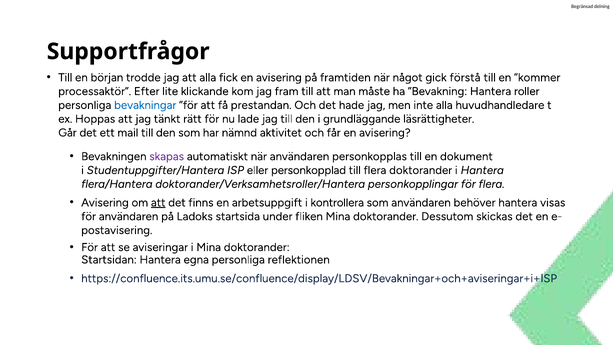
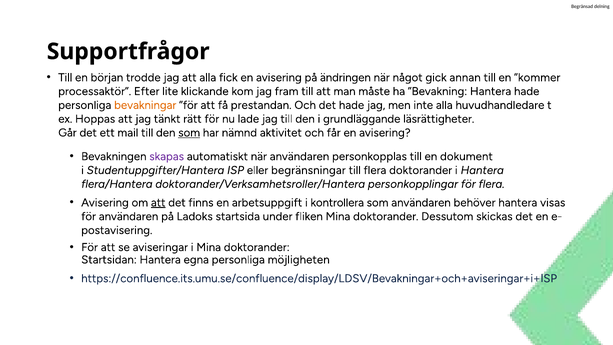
framtiden: framtiden -> ändringen
förstå: förstå -> annan
Hantera roller: roller -> hade
bevakningar colour: blue -> orange
som at (189, 133) underline: none -> present
personkopplad: personkopplad -> begränsningar
reflektionen: reflektionen -> möjligheten
